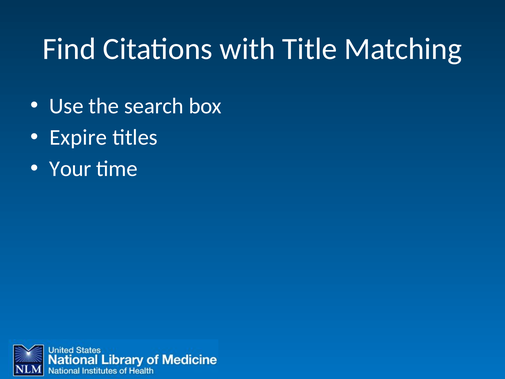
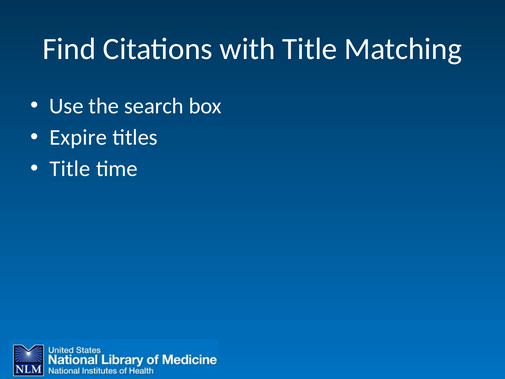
Your at (70, 169): Your -> Title
